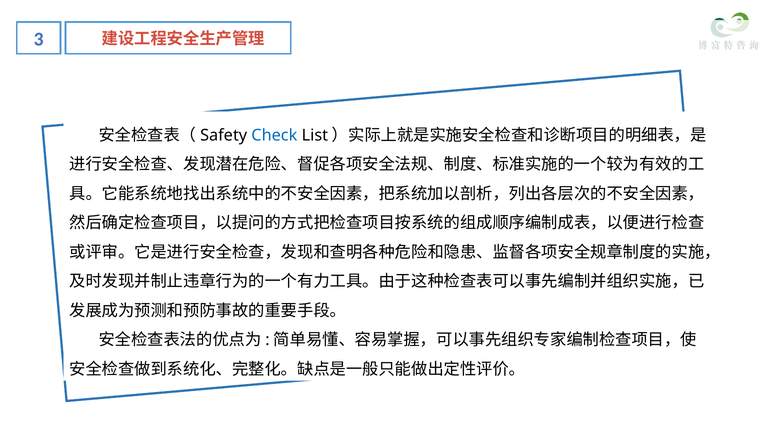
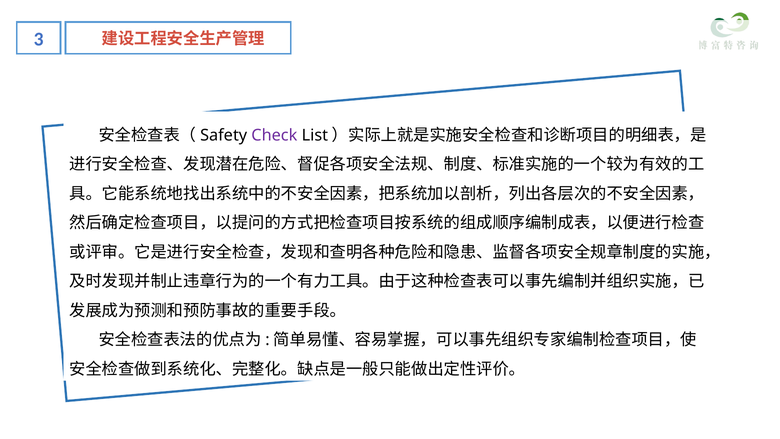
Check colour: blue -> purple
